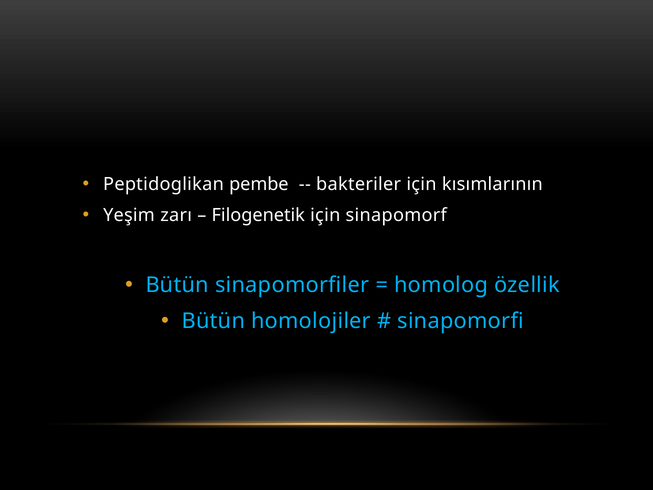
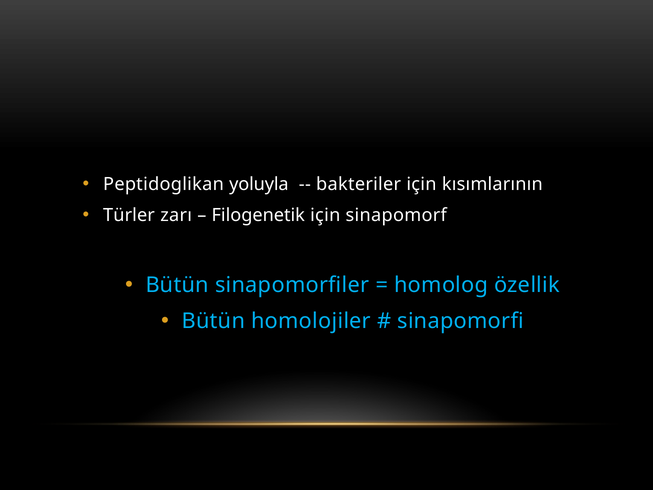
pembe: pembe -> yoluyla
Yeşim: Yeşim -> Türler
